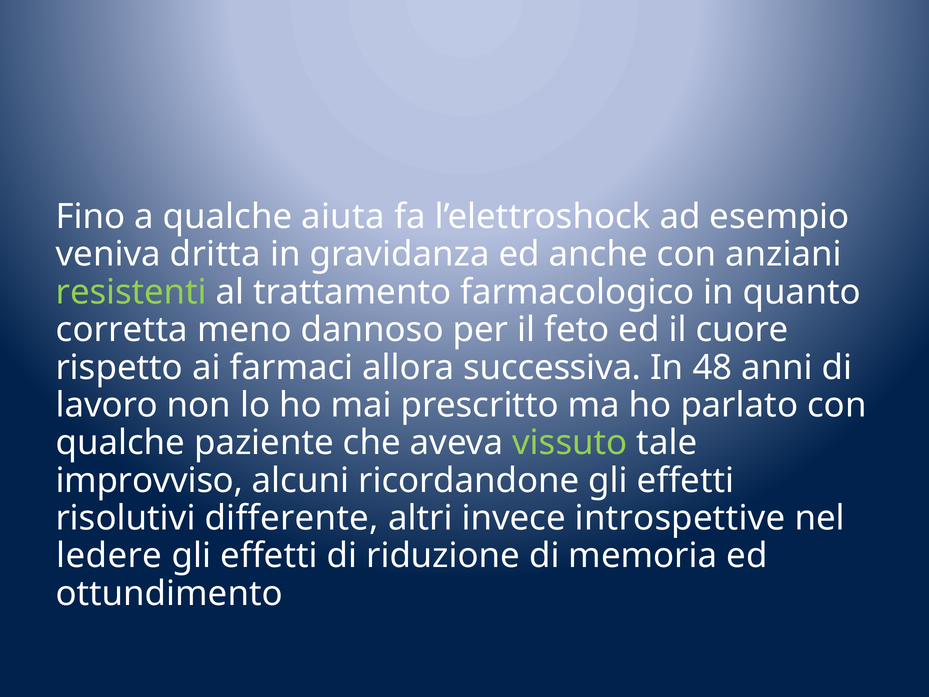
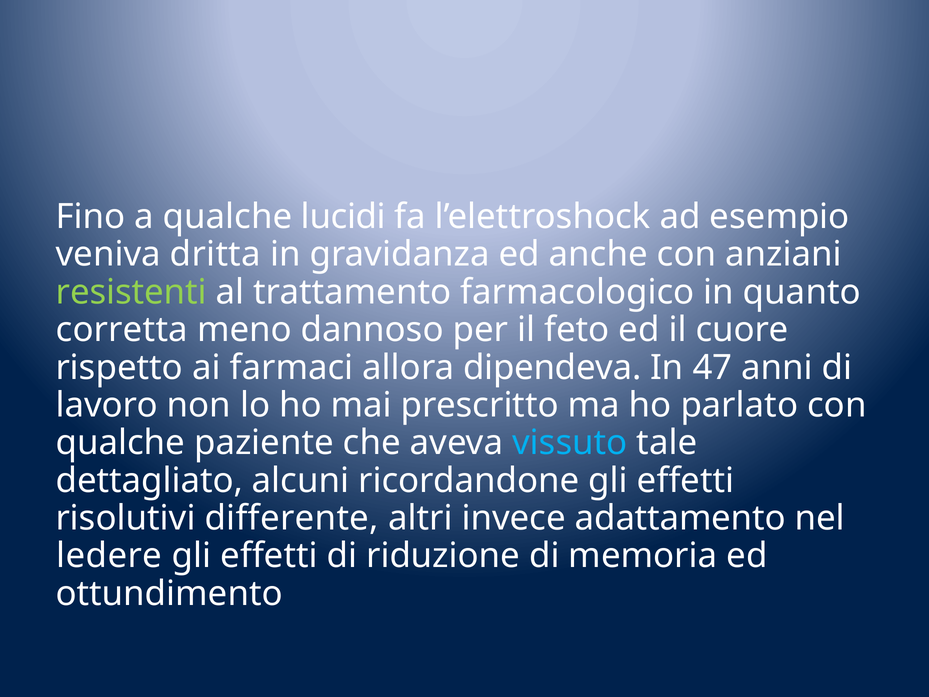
aiuta: aiuta -> lucidi
successiva: successiva -> dipendeva
48: 48 -> 47
vissuto colour: light green -> light blue
improvviso: improvviso -> dettagliato
introspettive: introspettive -> adattamento
